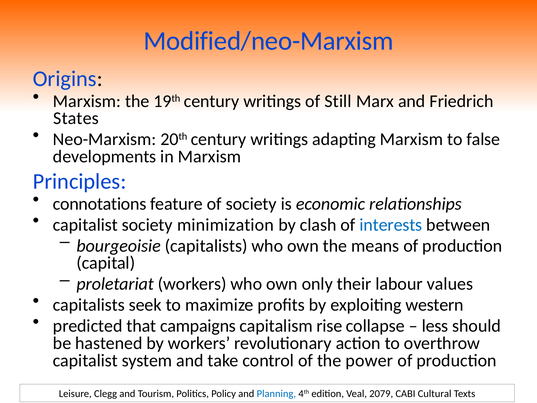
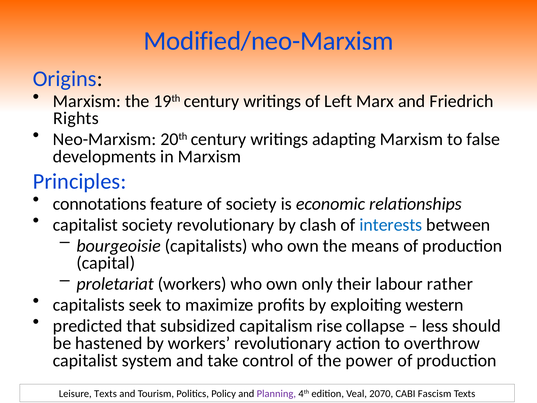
Still: Still -> Left
States: States -> Rights
society minimization: minimization -> revolutionary
values: values -> rather
campaigns: campaigns -> subsidized
Leisure Clegg: Clegg -> Texts
Planning colour: blue -> purple
2079: 2079 -> 2070
Cultural: Cultural -> Fascism
